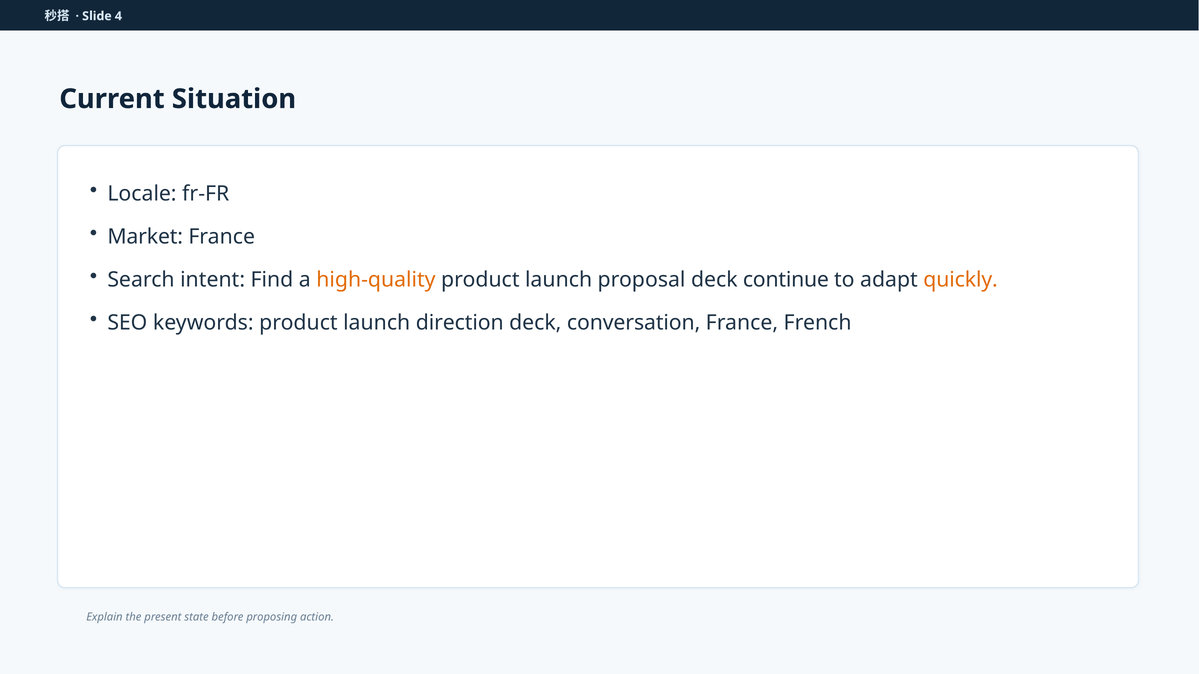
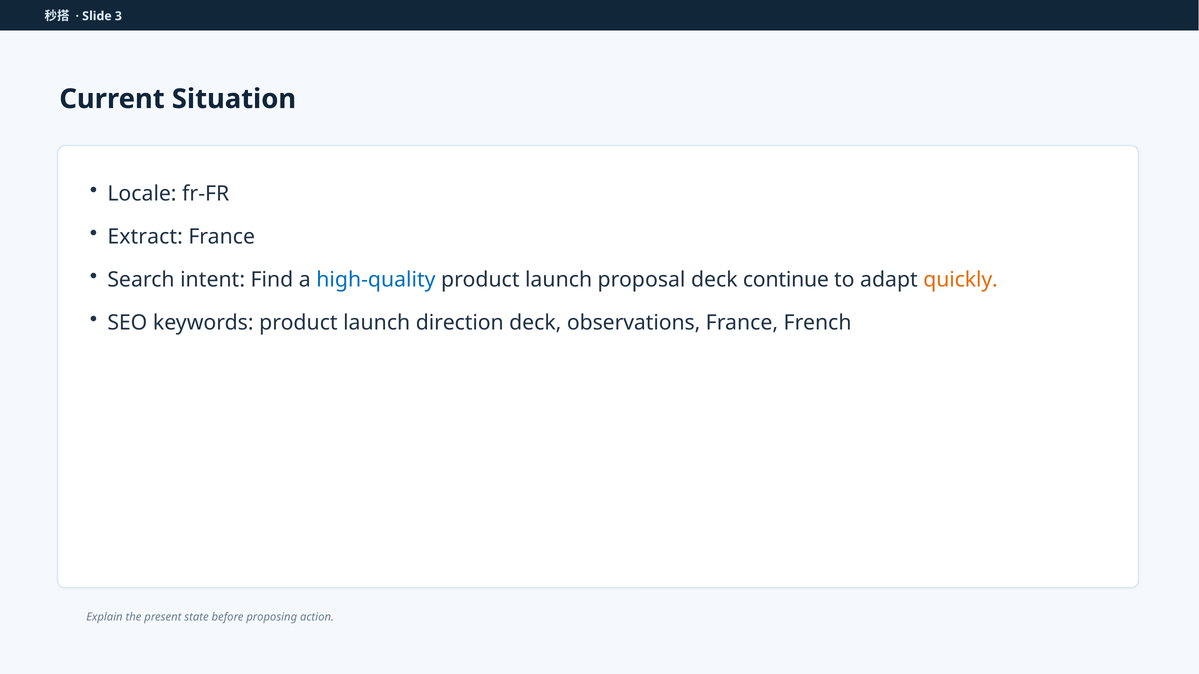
4: 4 -> 3
Market: Market -> Extract
high-quality colour: orange -> blue
conversation: conversation -> observations
